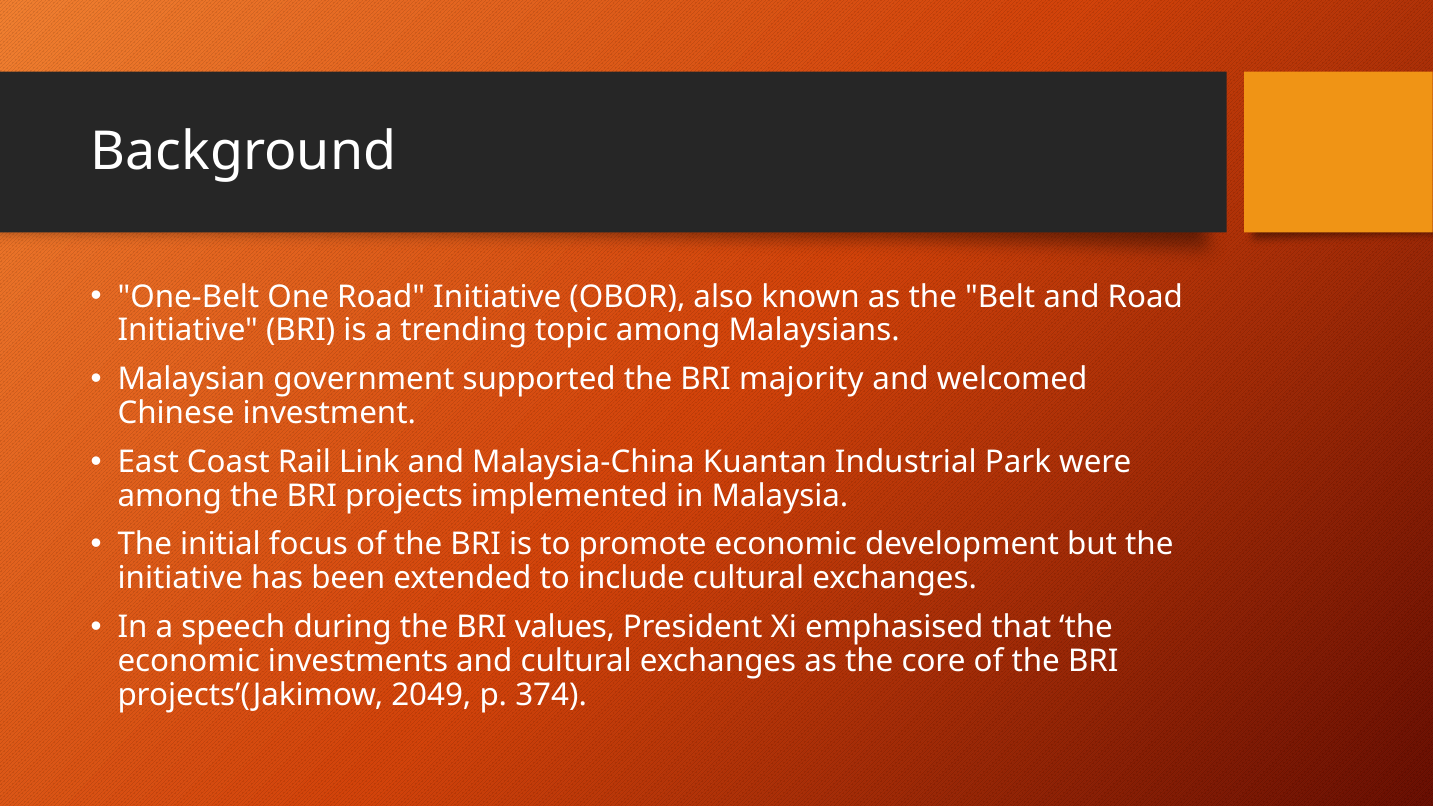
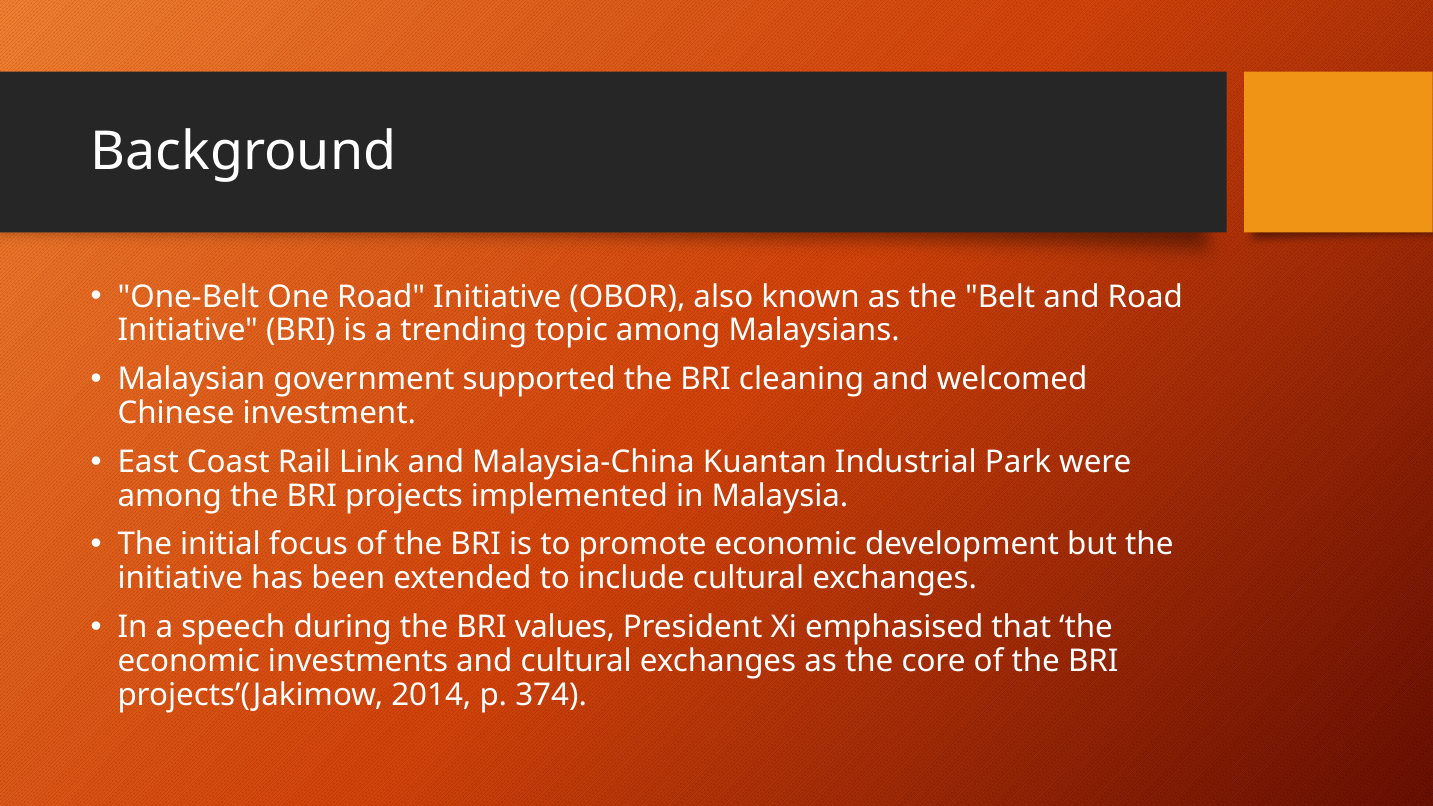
majority: majority -> cleaning
2049: 2049 -> 2014
